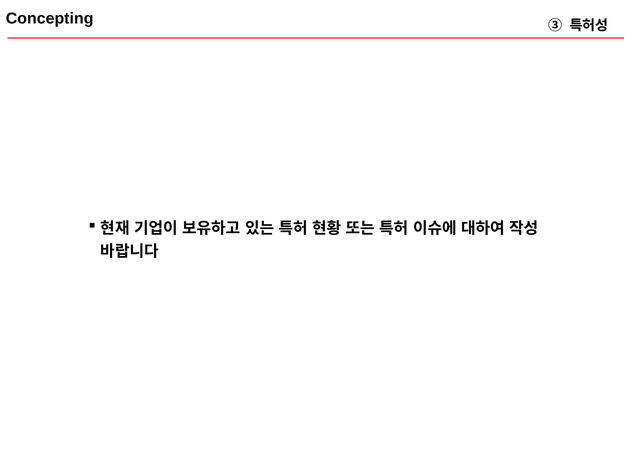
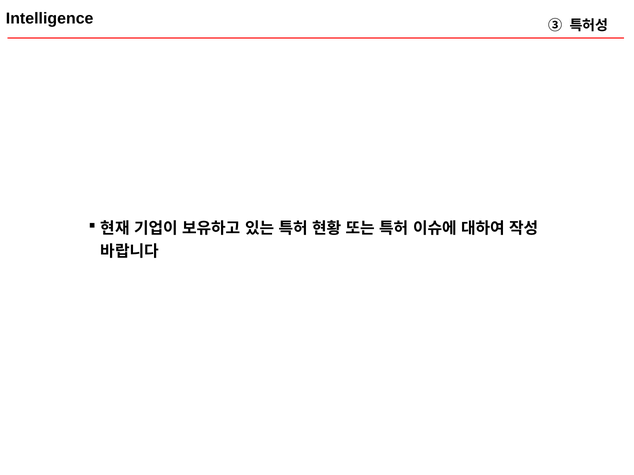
Concepting: Concepting -> Intelligence
